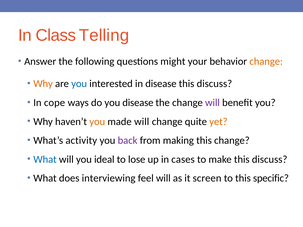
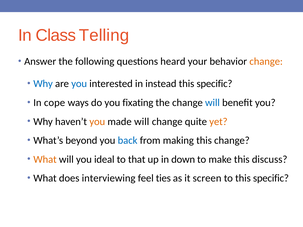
might: might -> heard
Why at (43, 84) colour: orange -> blue
in disease: disease -> instead
discuss at (214, 84): discuss -> specific
you disease: disease -> fixating
will at (212, 103) colour: purple -> blue
activity: activity -> beyond
back colour: purple -> blue
What at (45, 160) colour: blue -> orange
lose: lose -> that
cases: cases -> down
feel will: will -> ties
